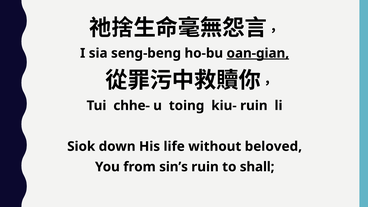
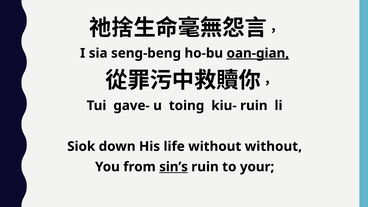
chhe-: chhe- -> gave-
without beloved: beloved -> without
sin’s underline: none -> present
shall: shall -> your
